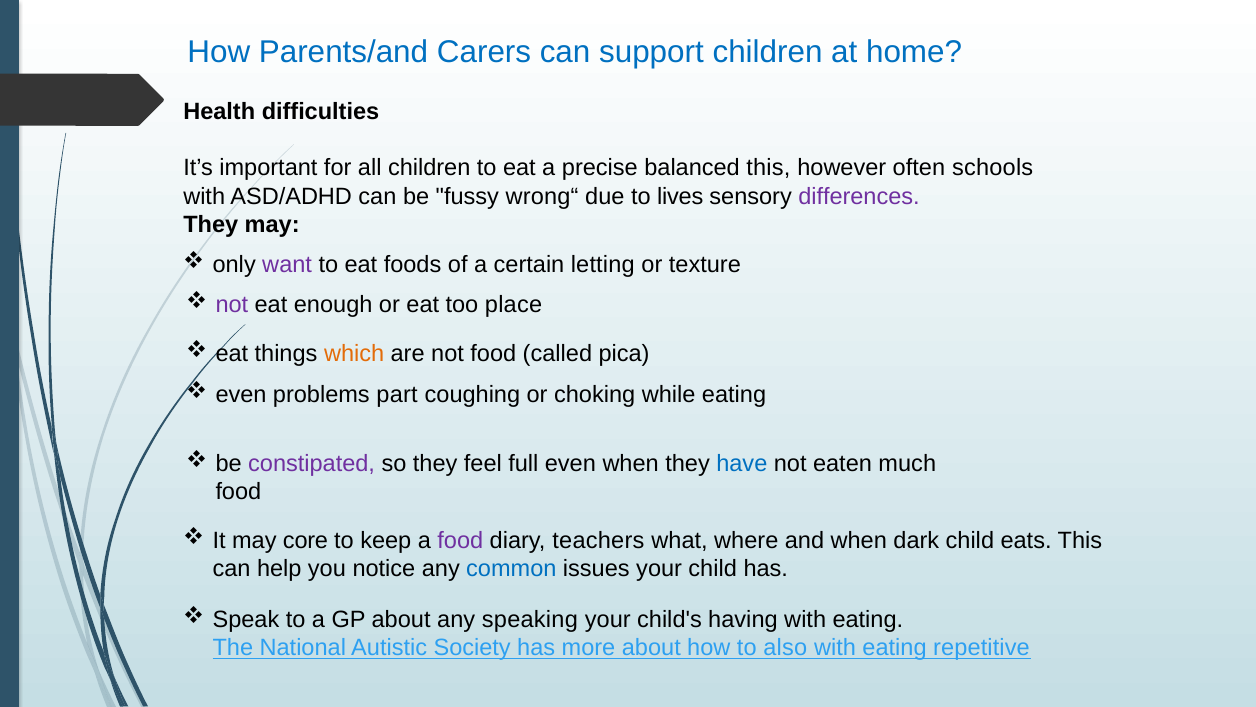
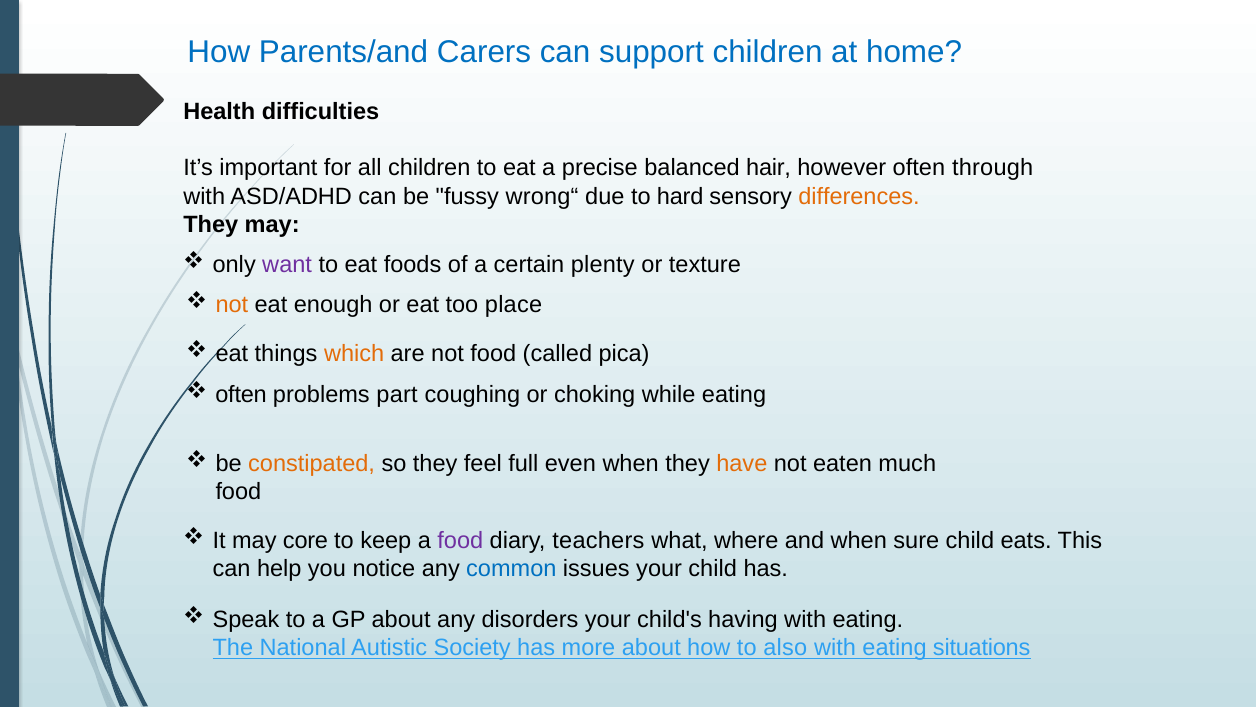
balanced this: this -> hair
schools: schools -> through
lives: lives -> hard
differences colour: purple -> orange
letting: letting -> plenty
not at (232, 304) colour: purple -> orange
even at (241, 395): even -> often
constipated colour: purple -> orange
have colour: blue -> orange
dark: dark -> sure
speaking: speaking -> disorders
repetitive: repetitive -> situations
